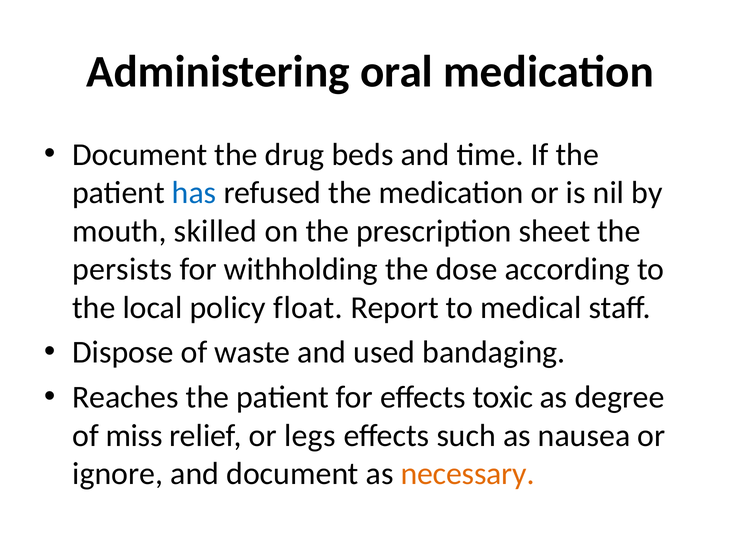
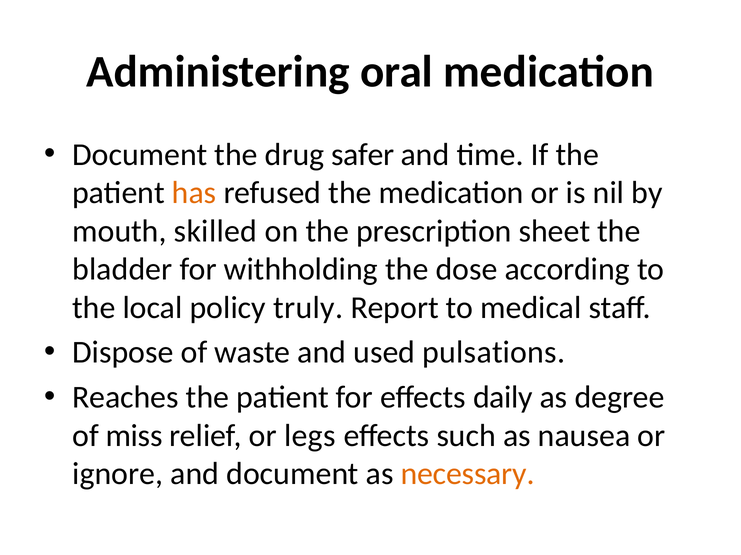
beds: beds -> safer
has colour: blue -> orange
persists: persists -> bladder
float: float -> truly
bandaging: bandaging -> pulsations
toxic: toxic -> daily
